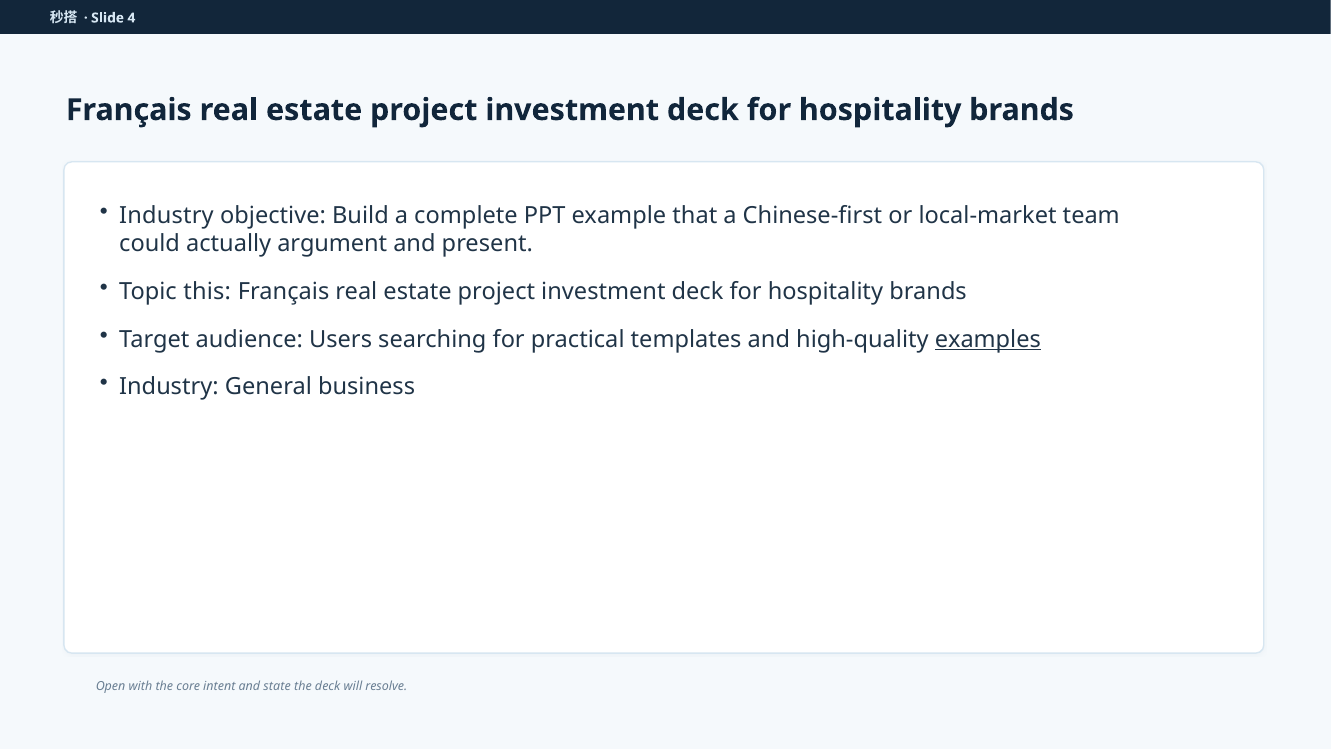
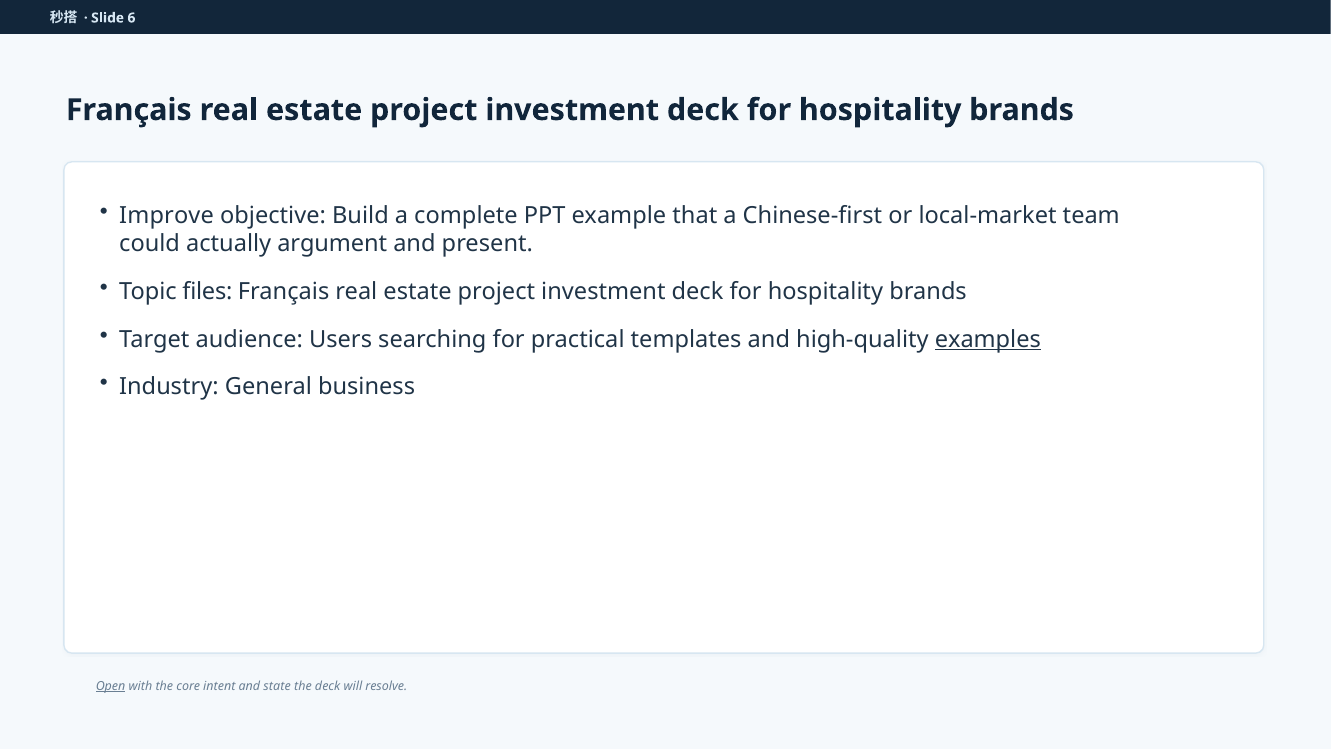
4: 4 -> 6
Industry at (166, 215): Industry -> Improve
this: this -> files
Open underline: none -> present
